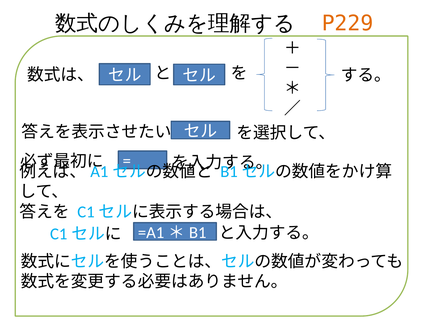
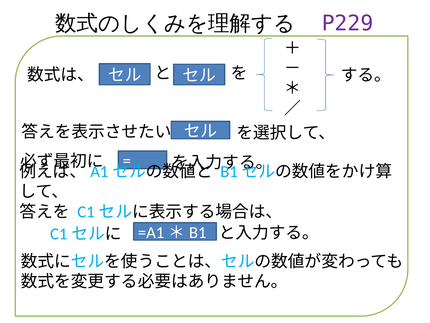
P229 colour: orange -> purple
